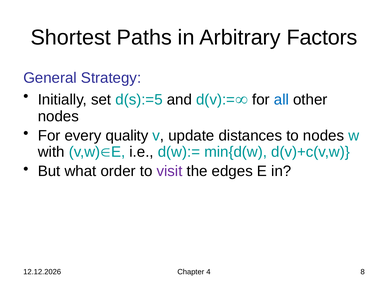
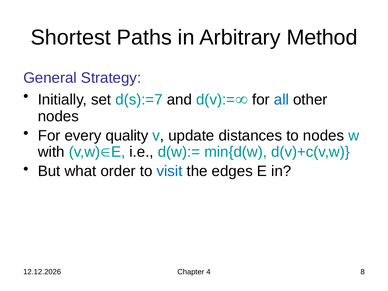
Factors: Factors -> Method
d(s):=5: d(s):=5 -> d(s):=7
visit colour: purple -> blue
